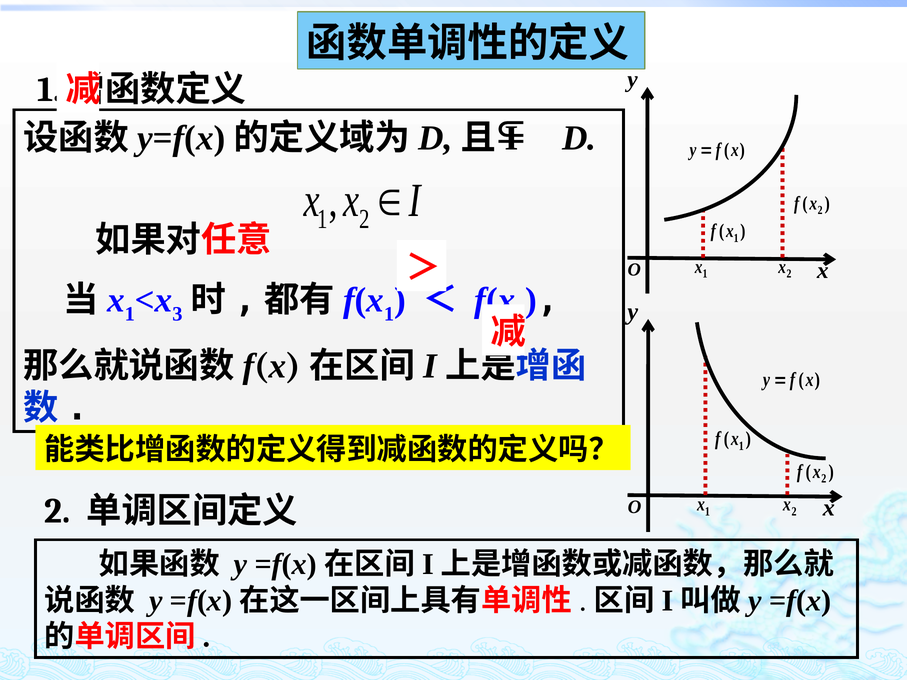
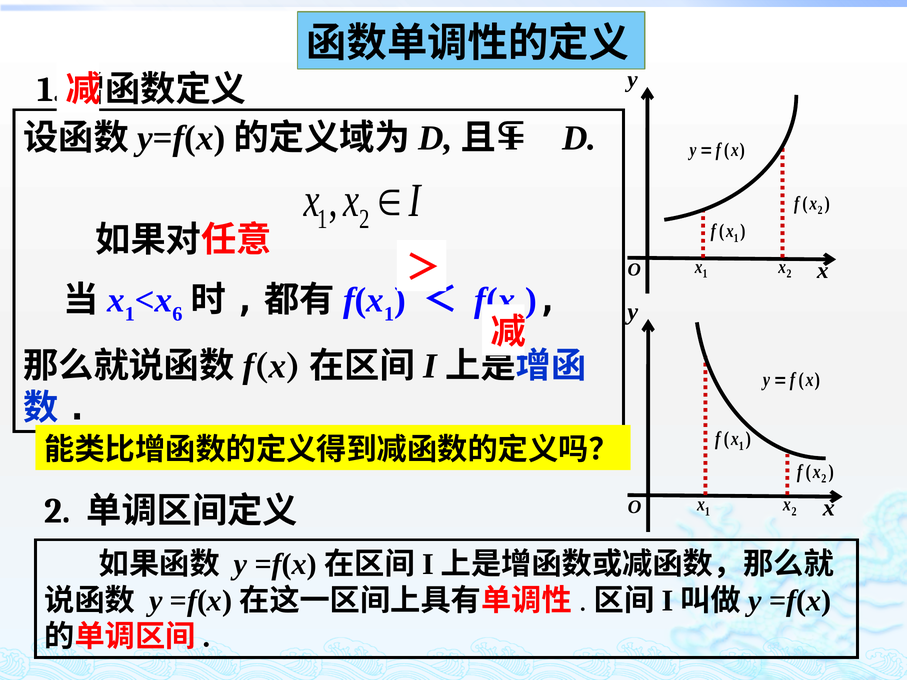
3: 3 -> 6
